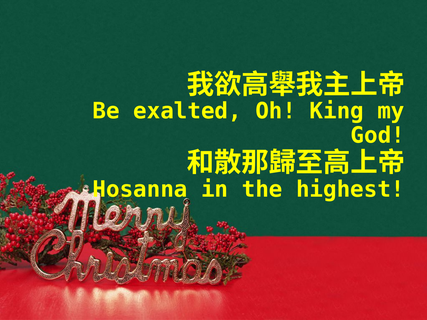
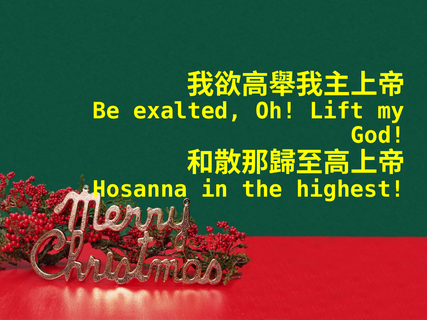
King: King -> Lift
